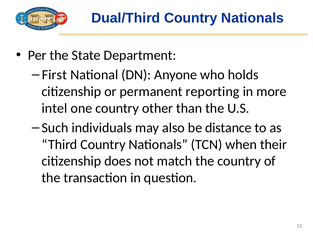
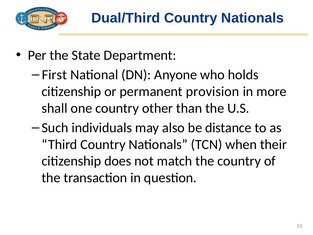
reporting: reporting -> provision
intel: intel -> shall
